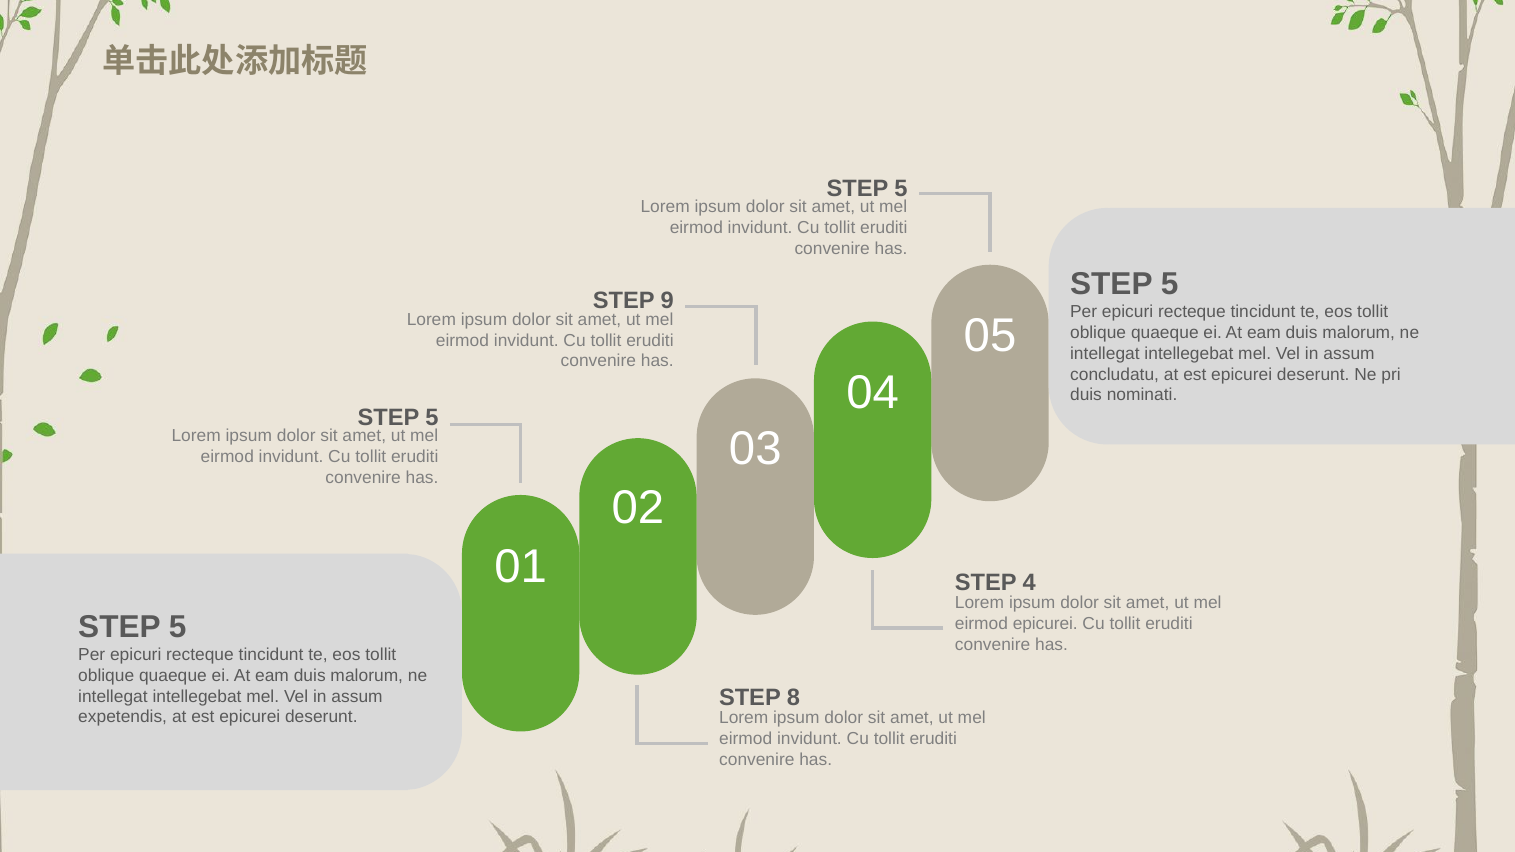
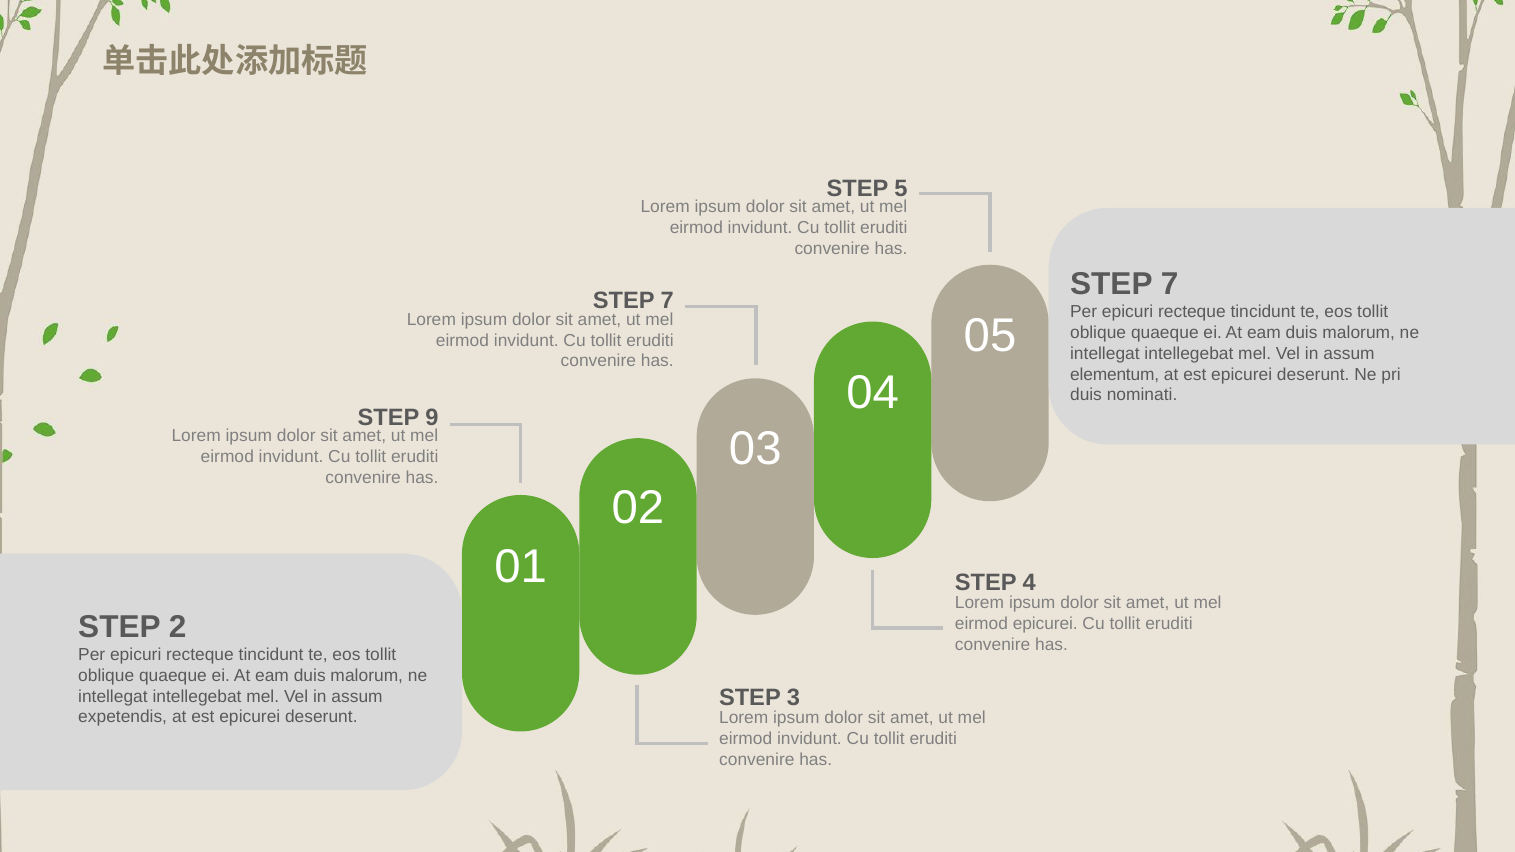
5 at (1170, 284): 5 -> 7
9 at (667, 301): 9 -> 7
concludatu: concludatu -> elementum
5 at (432, 418): 5 -> 9
5 at (178, 627): 5 -> 2
8: 8 -> 3
